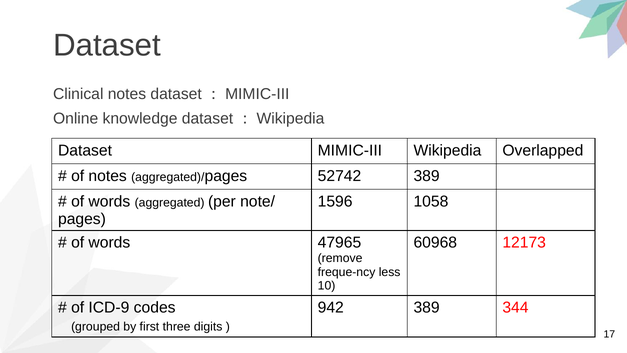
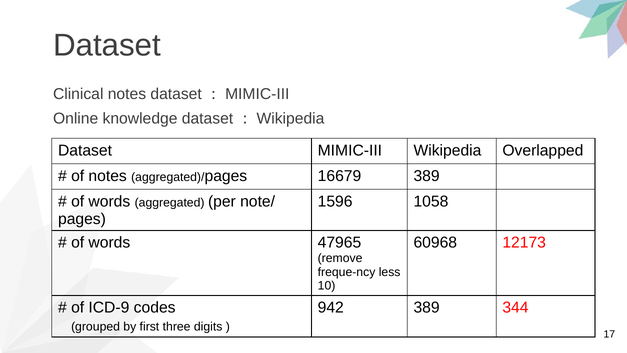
52742: 52742 -> 16679
